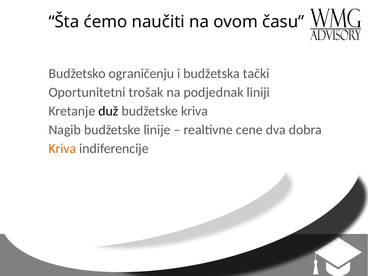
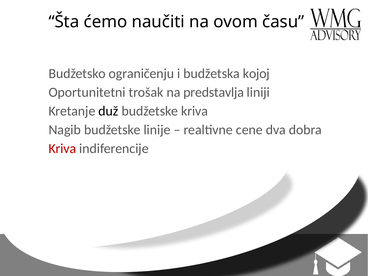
tački: tački -> kojoj
podjednak: podjednak -> predstavlja
Kriva at (62, 149) colour: orange -> red
